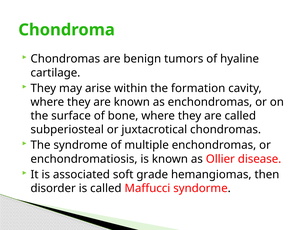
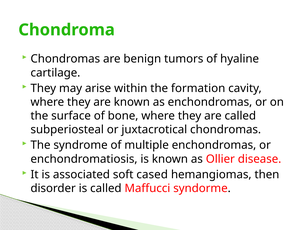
grade: grade -> cased
